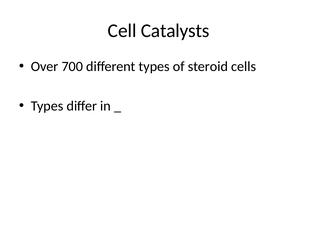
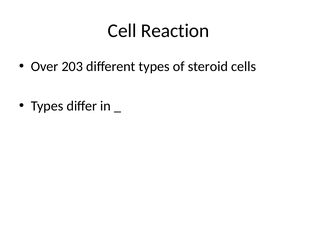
Catalysts: Catalysts -> Reaction
700: 700 -> 203
